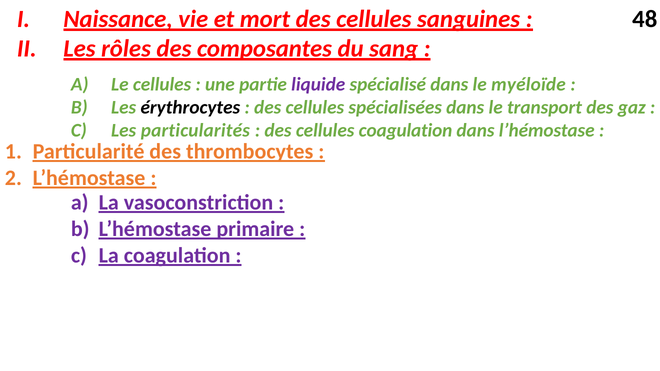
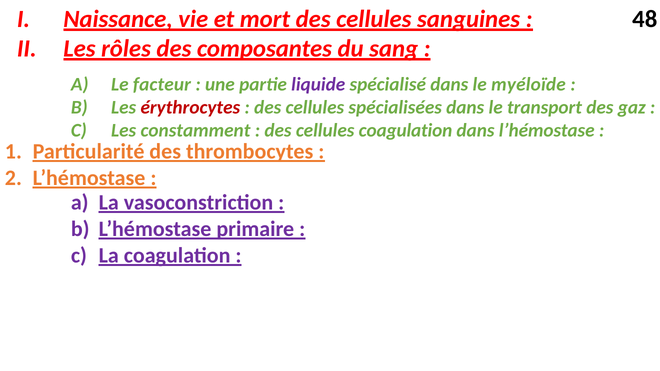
Le cellules: cellules -> facteur
érythrocytes colour: black -> red
particularités: particularités -> constamment
